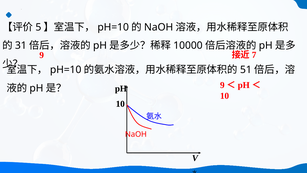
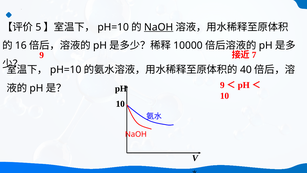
NaOH at (159, 27) underline: none -> present
31: 31 -> 16
51: 51 -> 40
